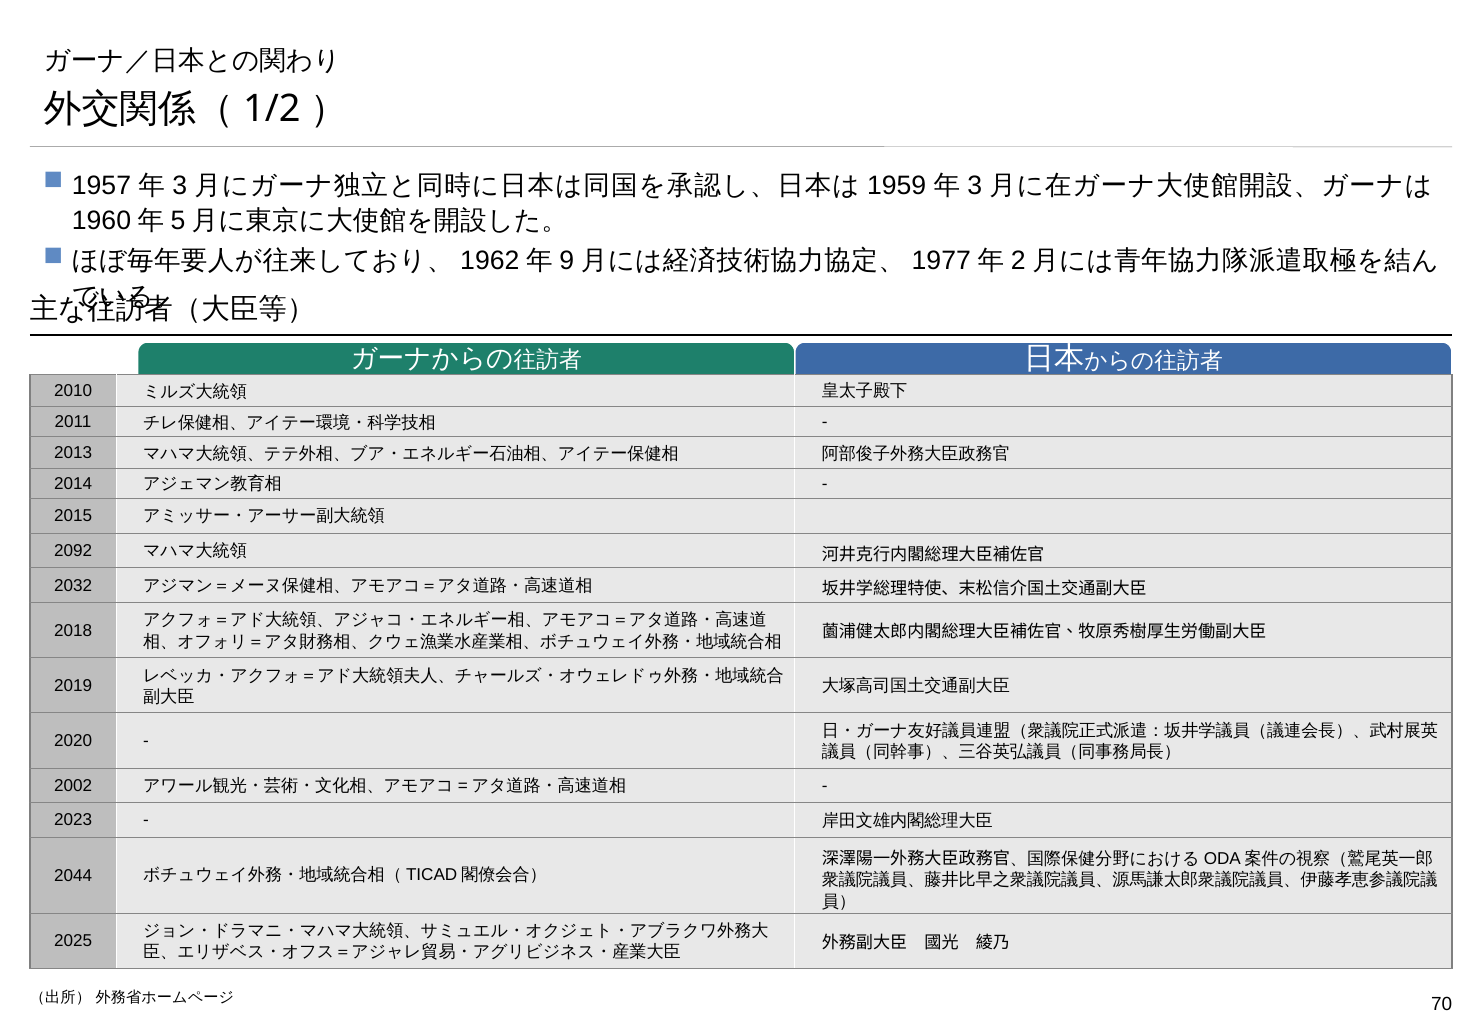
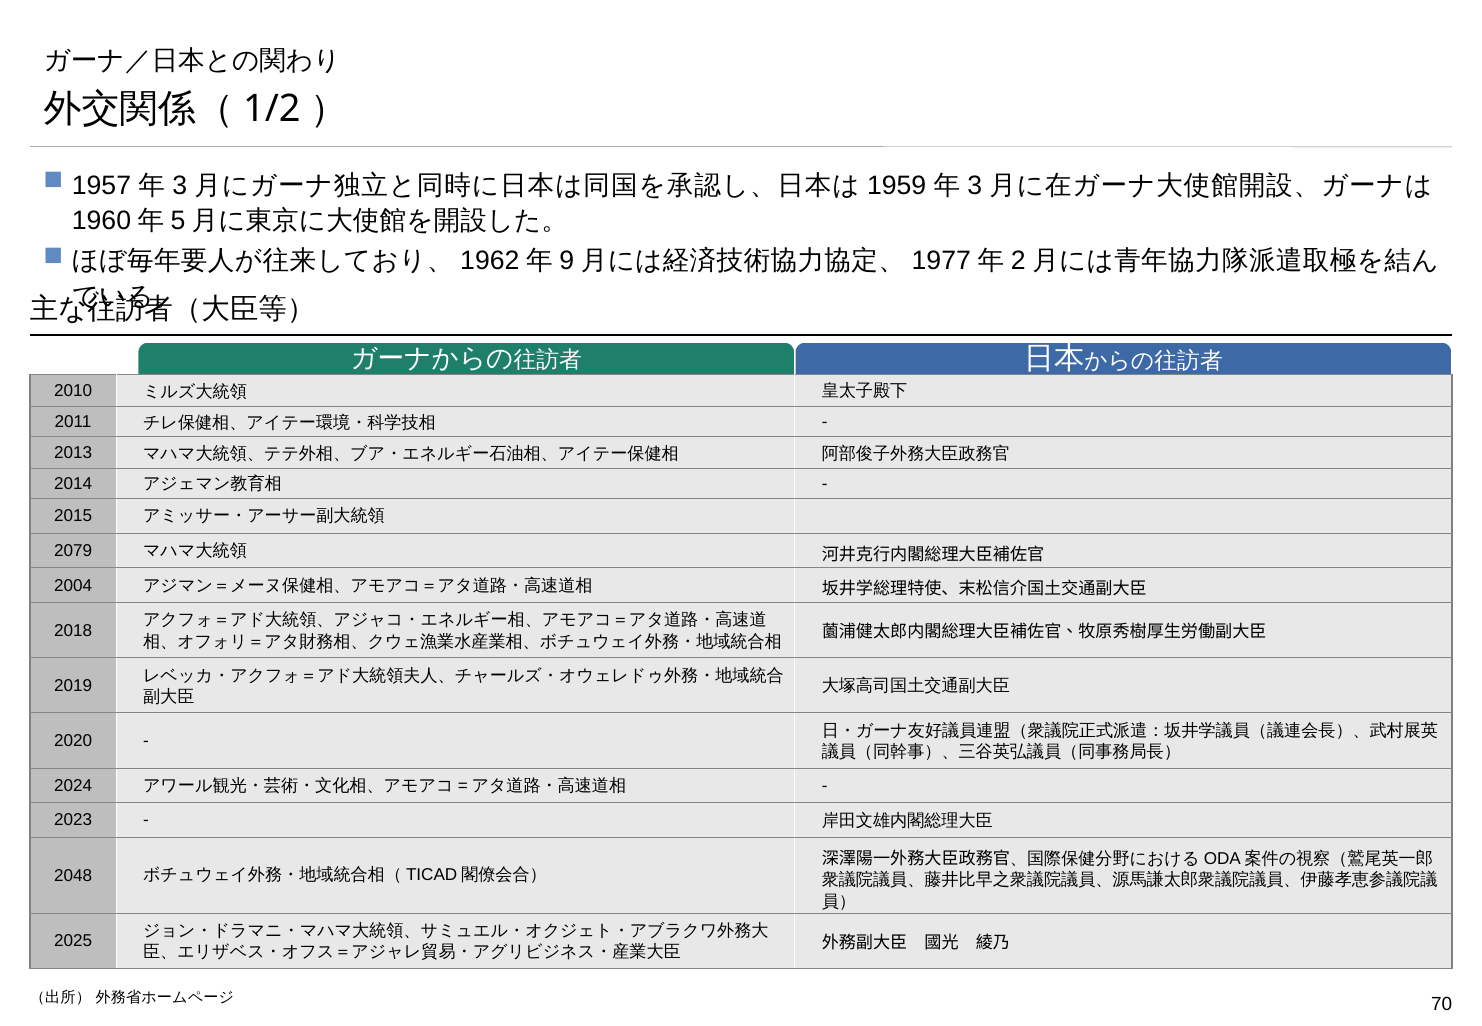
2092: 2092 -> 2079
2032: 2032 -> 2004
2002: 2002 -> 2024
2044: 2044 -> 2048
